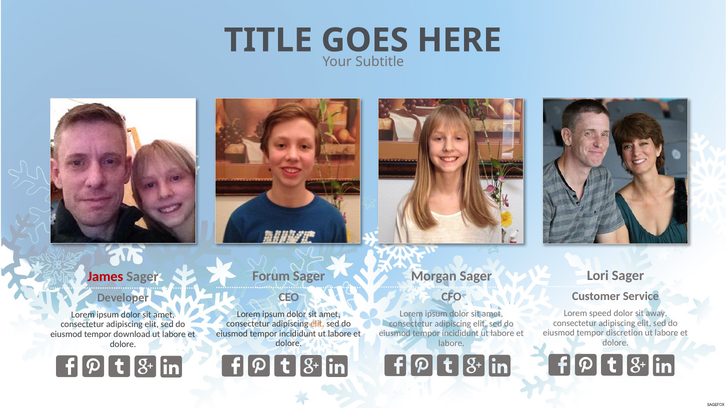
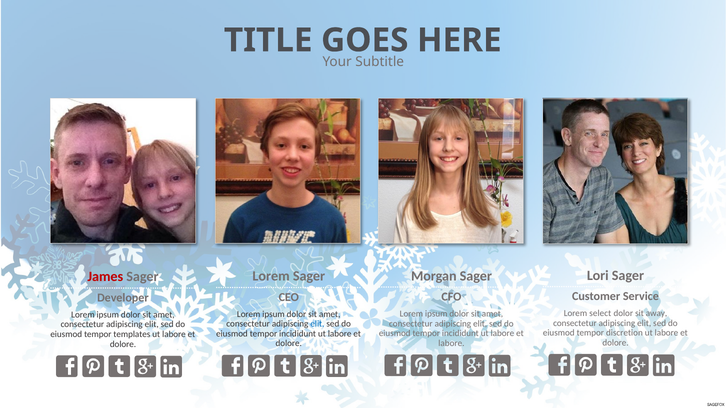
Forum at (271, 276): Forum -> Lorem
speed: speed -> select
elit at (317, 324) colour: orange -> blue
download: download -> templates
